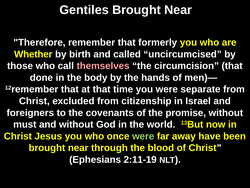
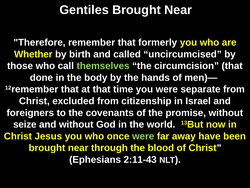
themselves colour: pink -> light green
must: must -> seize
2:11-19: 2:11-19 -> 2:11-43
